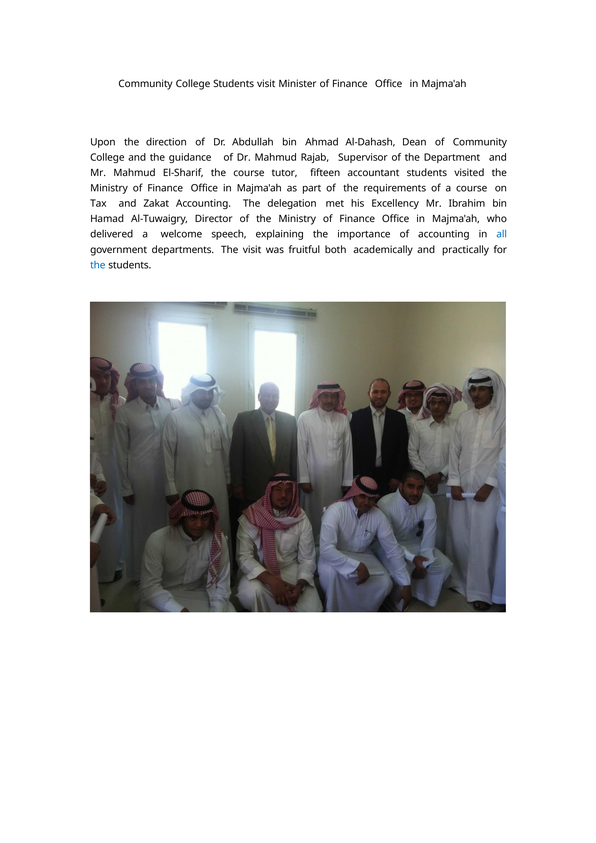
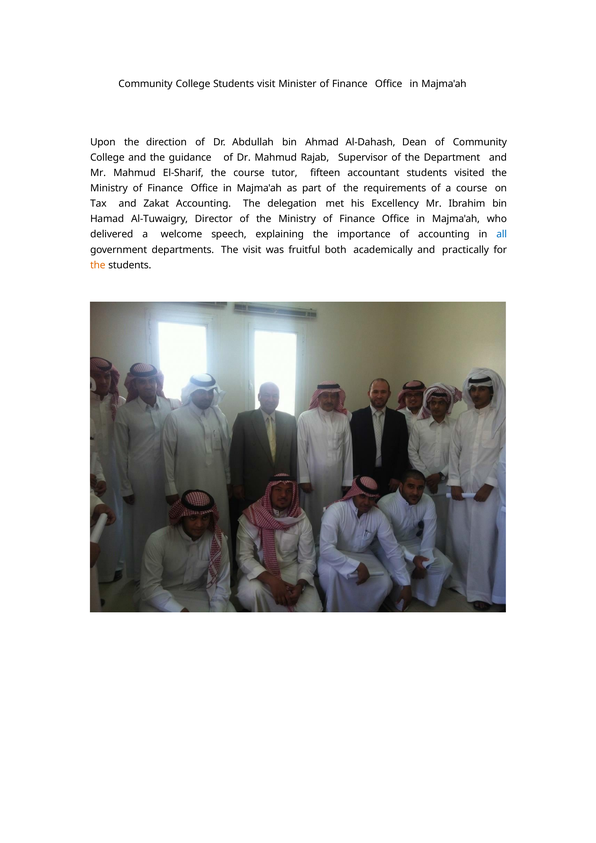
the at (98, 265) colour: blue -> orange
